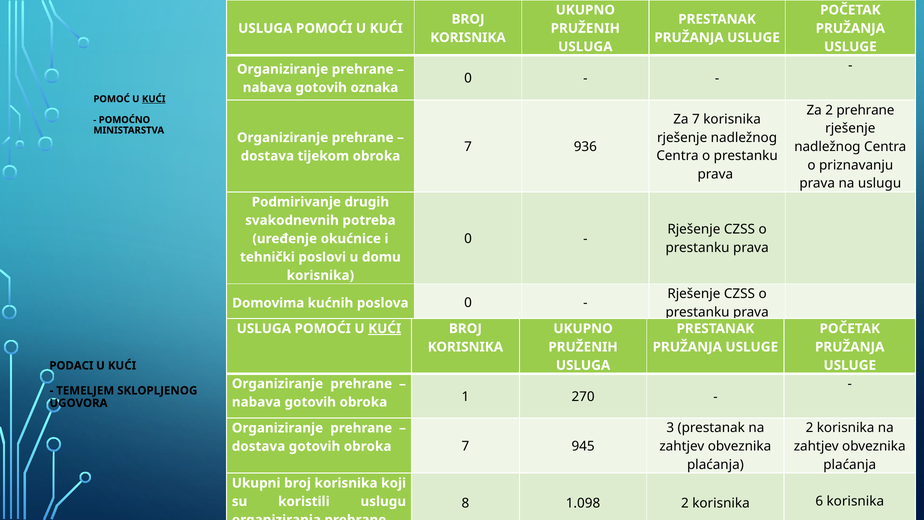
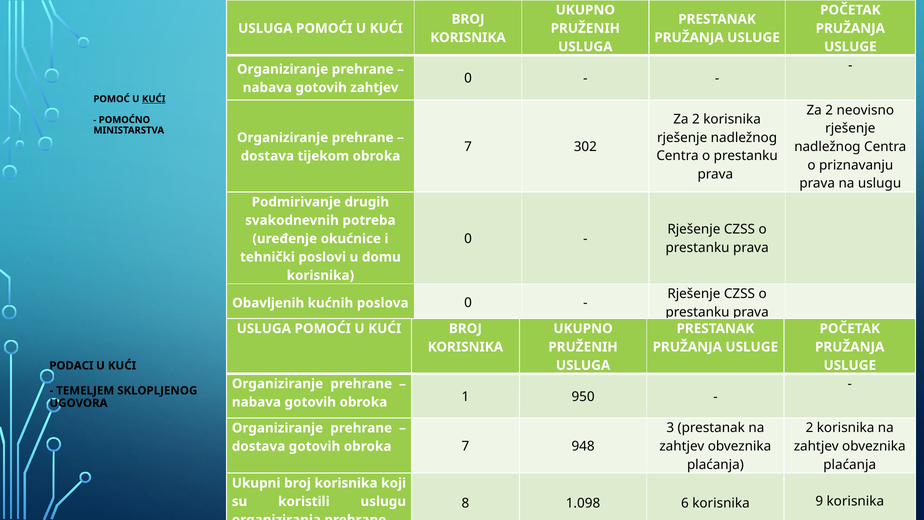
gotovih oznaka: oznaka -> zahtjev
2 prehrane: prehrane -> neovisno
7 at (696, 119): 7 -> 2
936: 936 -> 302
Domovima: Domovima -> Obavljenih
KUĆI at (385, 328) underline: present -> none
270: 270 -> 950
945: 945 -> 948
1.098 2: 2 -> 6
6: 6 -> 9
